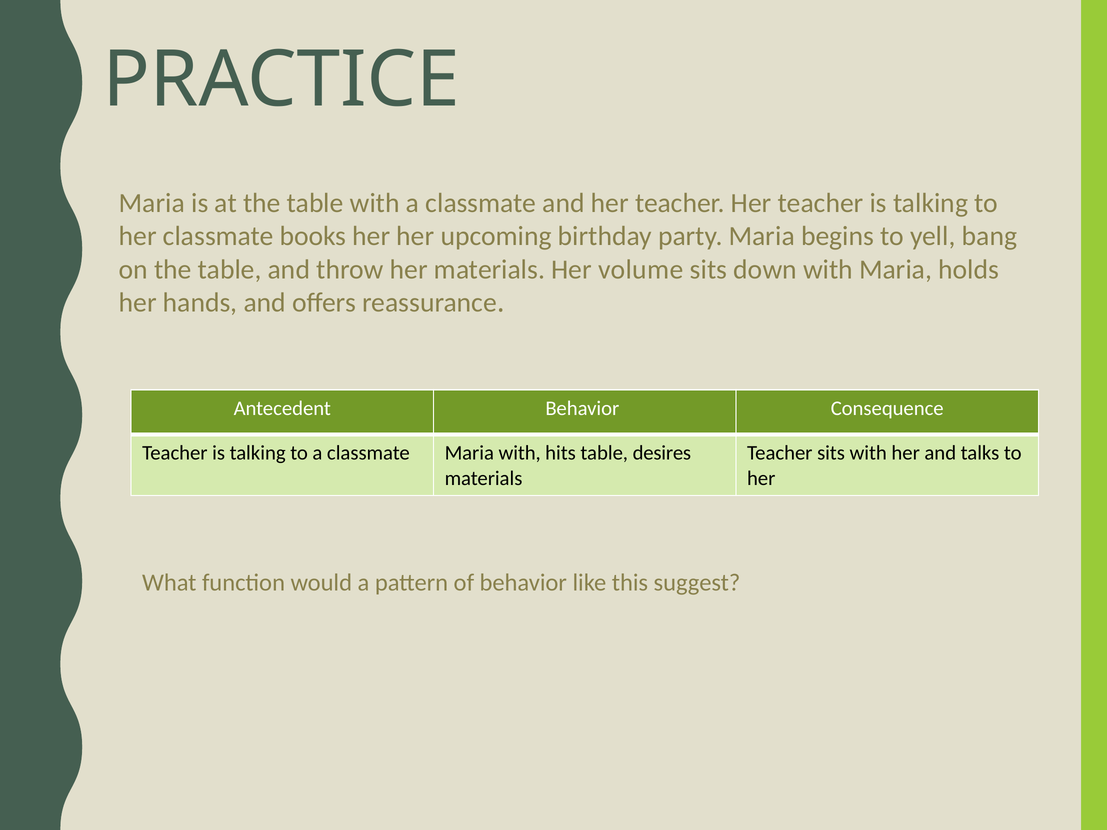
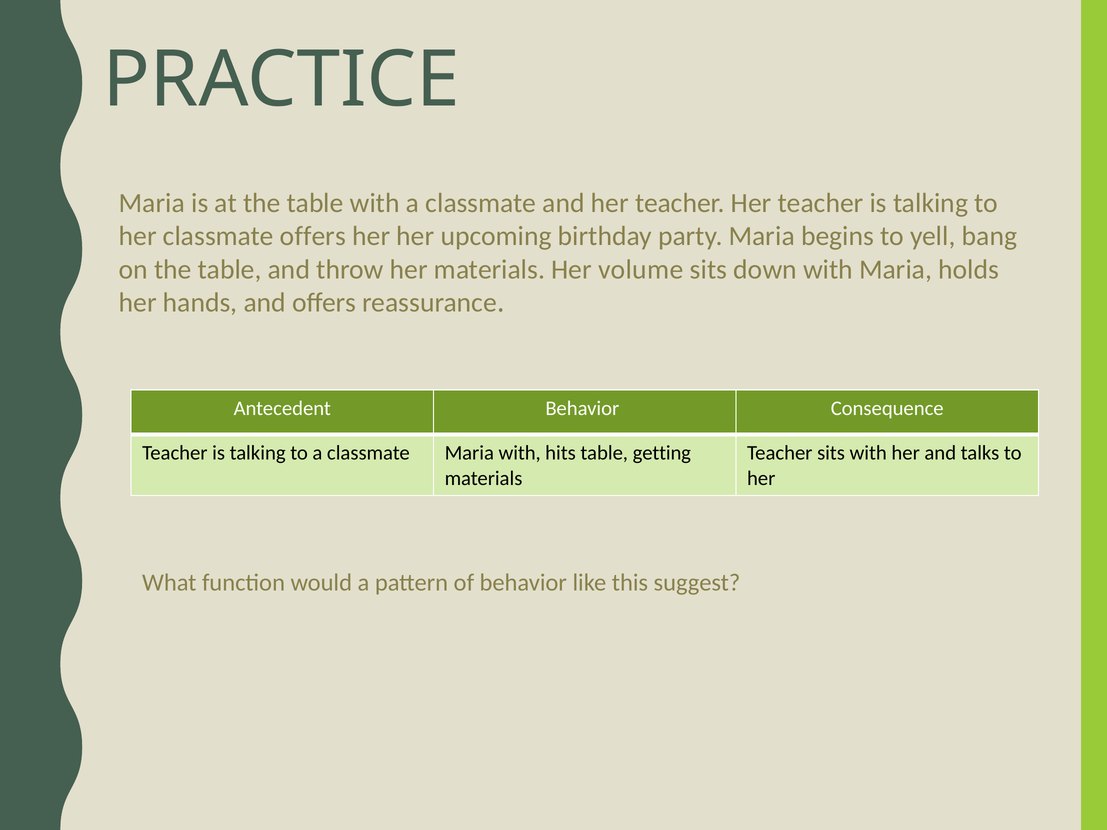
classmate books: books -> offers
desires: desires -> getting
